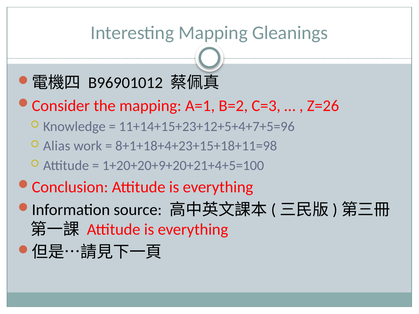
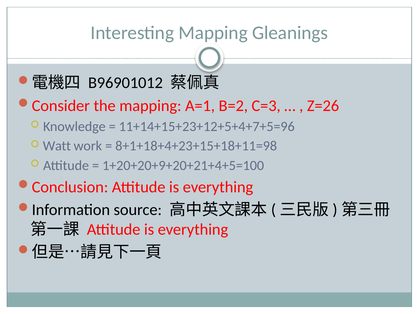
Alias: Alias -> Watt
